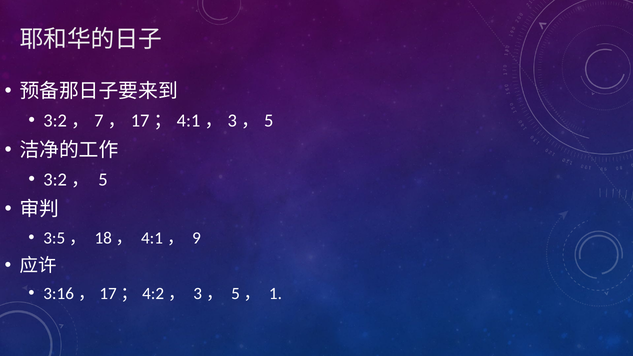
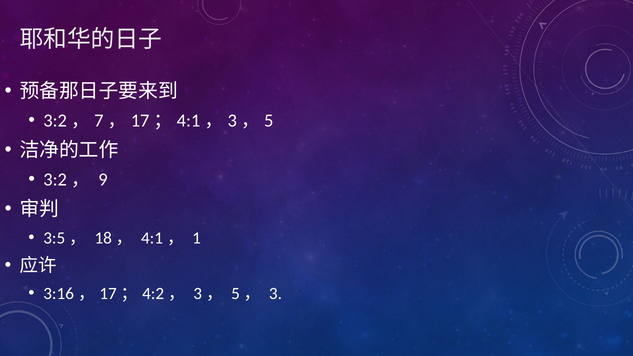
5: 5 -> 9
9: 9 -> 1
1: 1 -> 3
